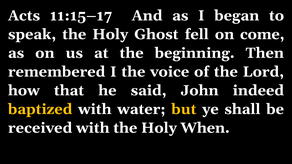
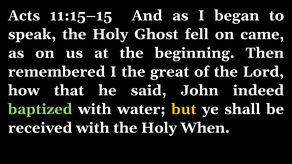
11:15–17: 11:15–17 -> 11:15–15
come: come -> came
voice: voice -> great
baptized colour: yellow -> light green
